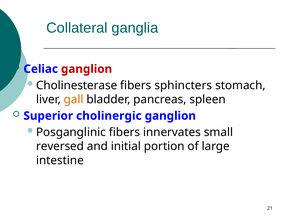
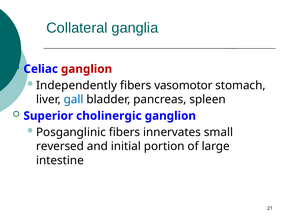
Cholinesterase: Cholinesterase -> Independently
sphincters: sphincters -> vasomotor
gall colour: orange -> blue
